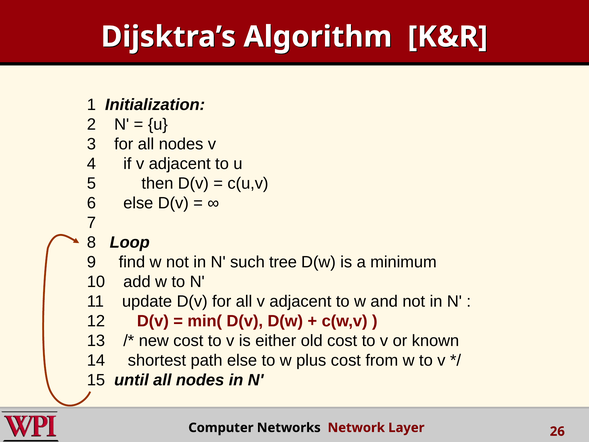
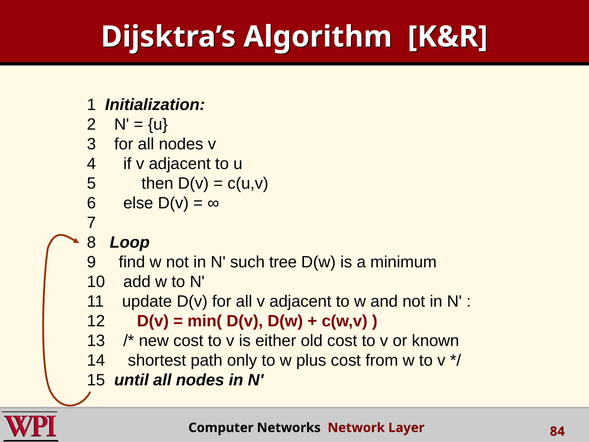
path else: else -> only
26: 26 -> 84
